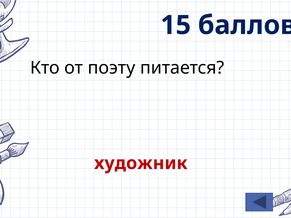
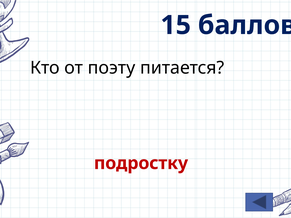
художник: художник -> подростку
